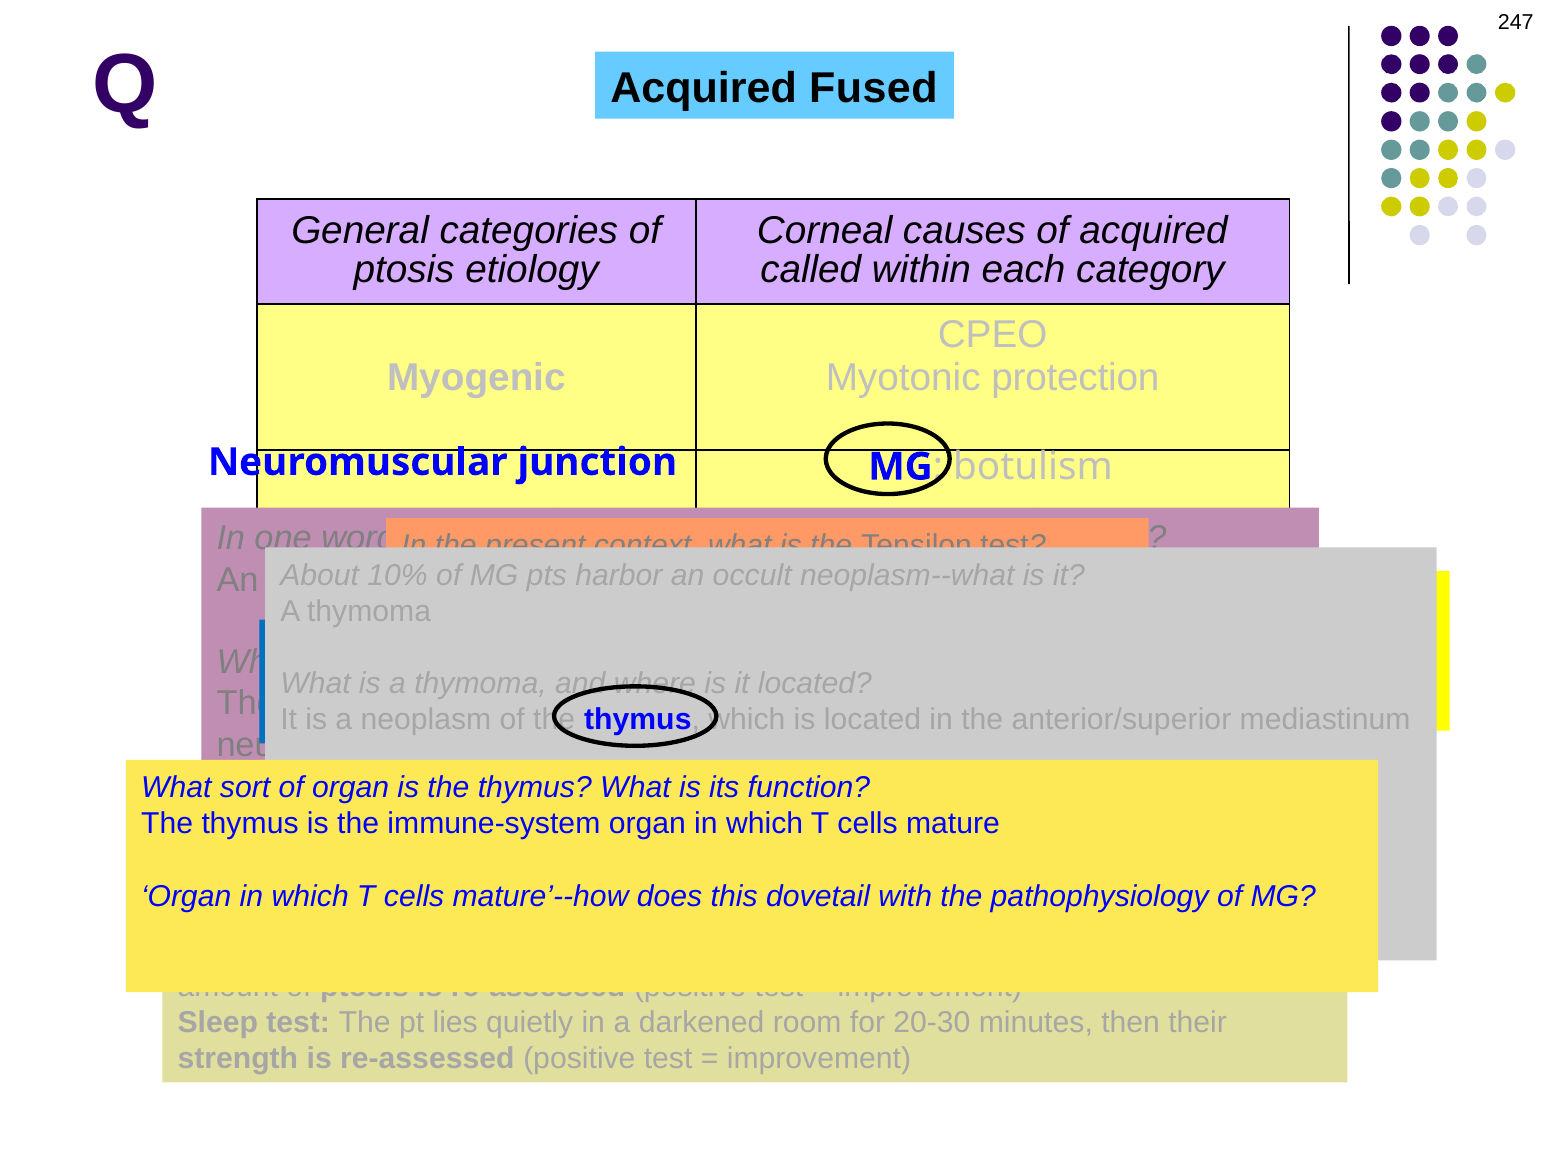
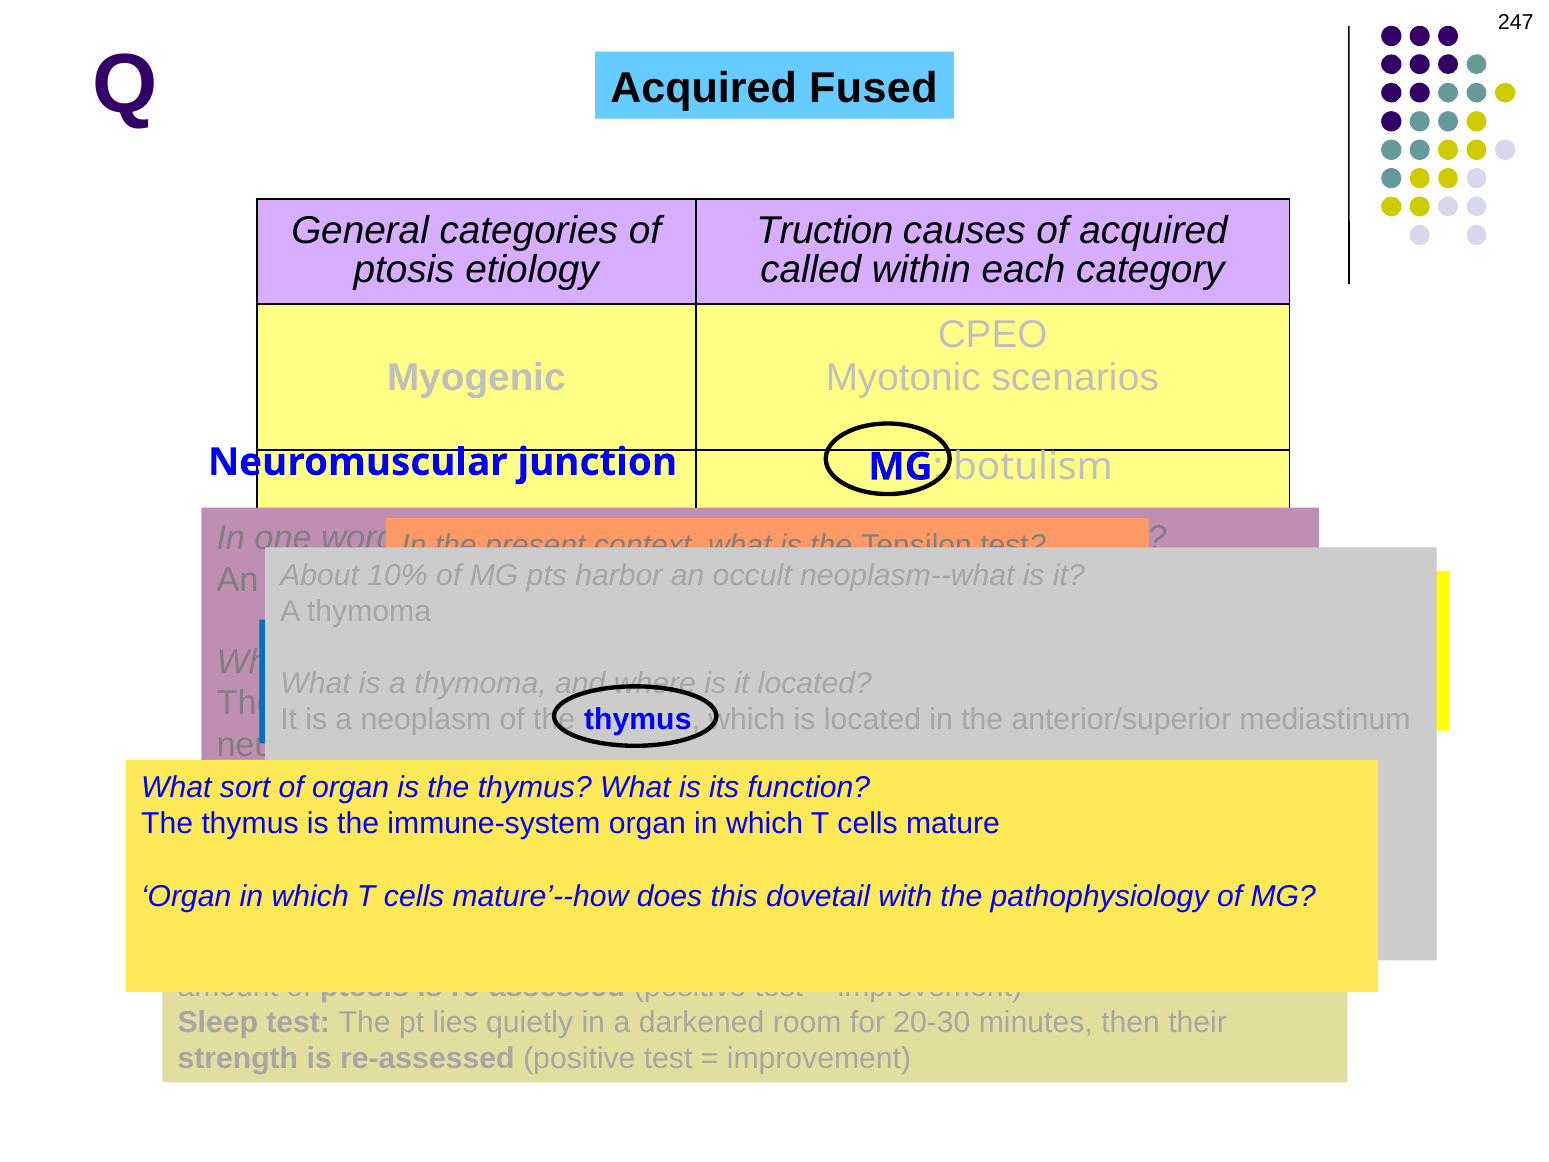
Corneal: Corneal -> Truction
protection: protection -> scenarios
